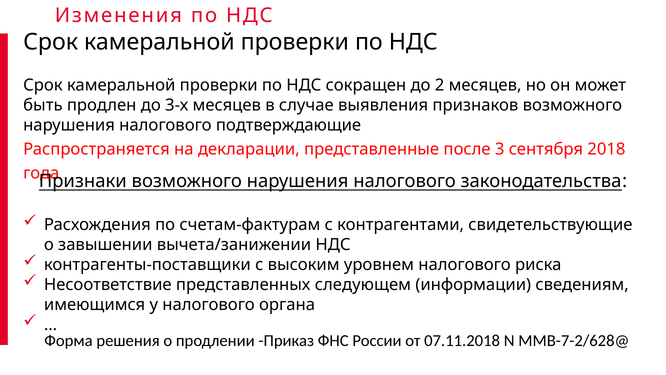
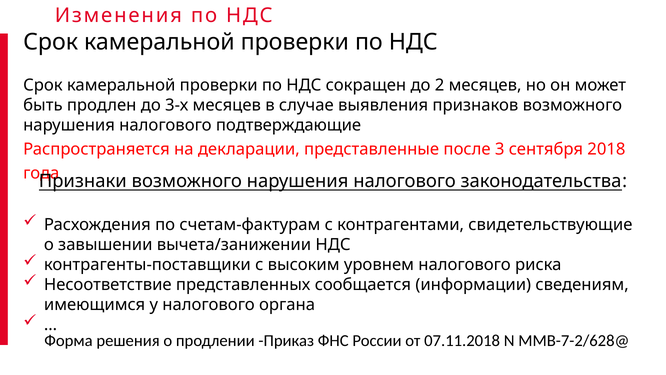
следующем: следующем -> сообщается
